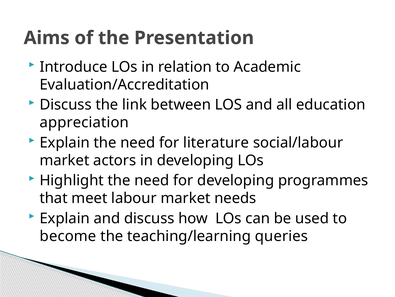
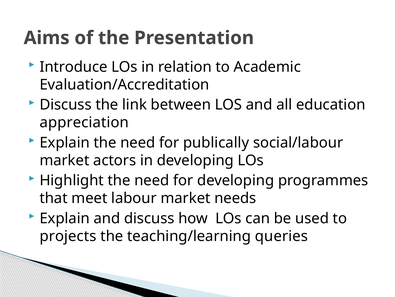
literature: literature -> publically
become: become -> projects
